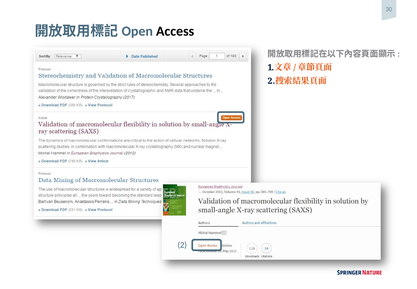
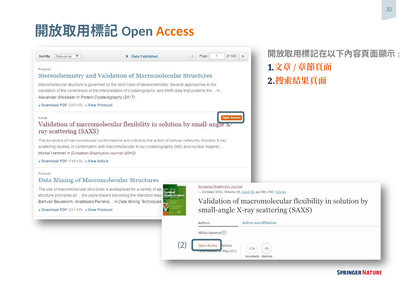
Access colour: black -> orange
